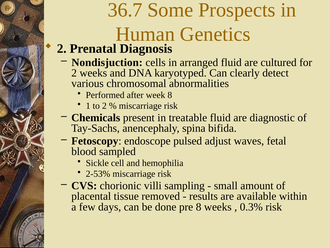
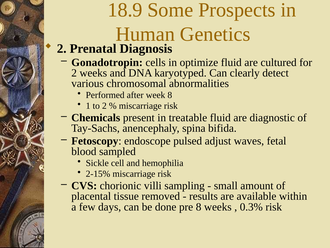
36.7: 36.7 -> 18.9
Nondisjuction: Nondisjuction -> Gonadotropin
arranged: arranged -> optimize
2-53%: 2-53% -> 2-15%
